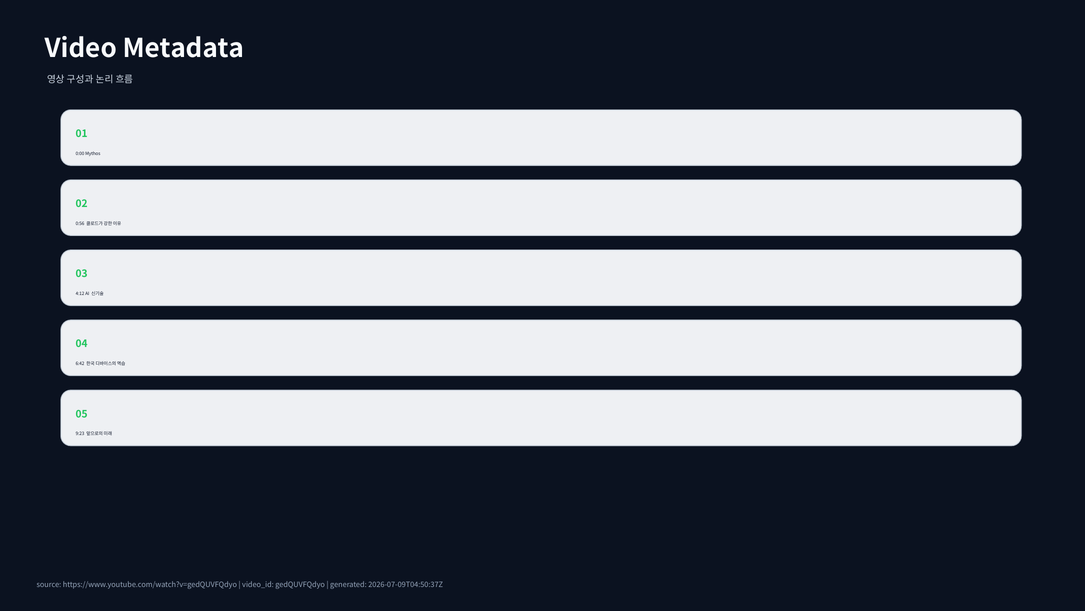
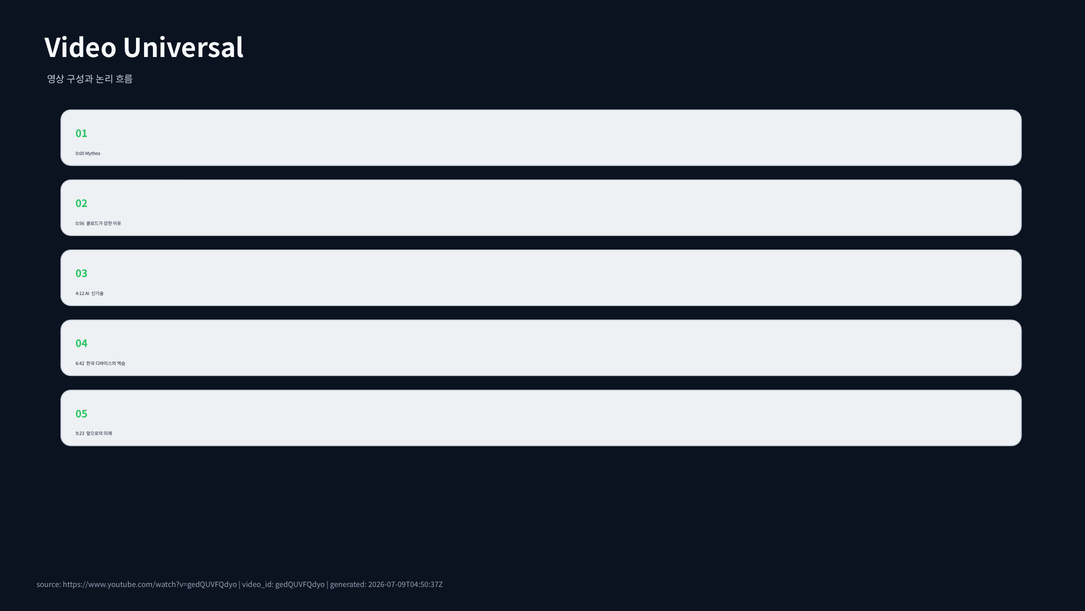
Metadata: Metadata -> Universal
